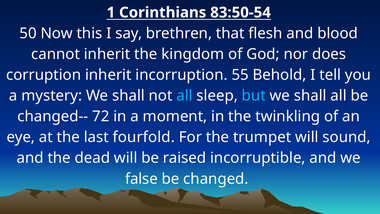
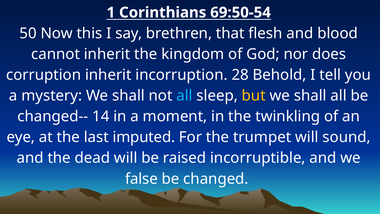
83:50-54: 83:50-54 -> 69:50-54
55: 55 -> 28
but colour: light blue -> yellow
72: 72 -> 14
fourfold: fourfold -> imputed
